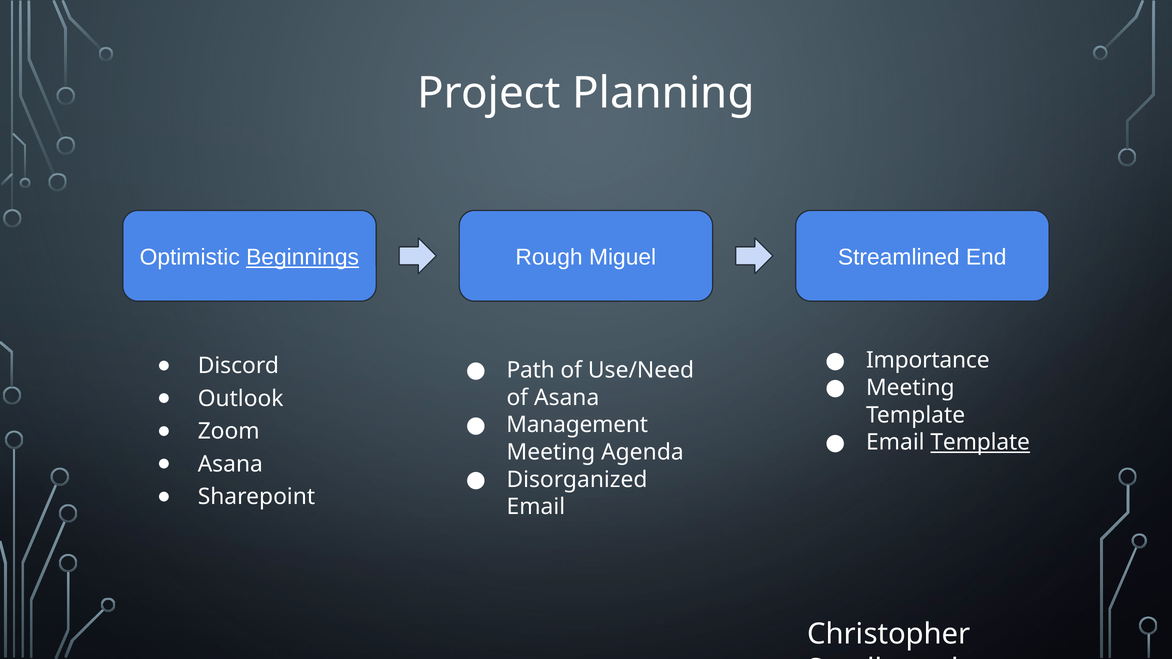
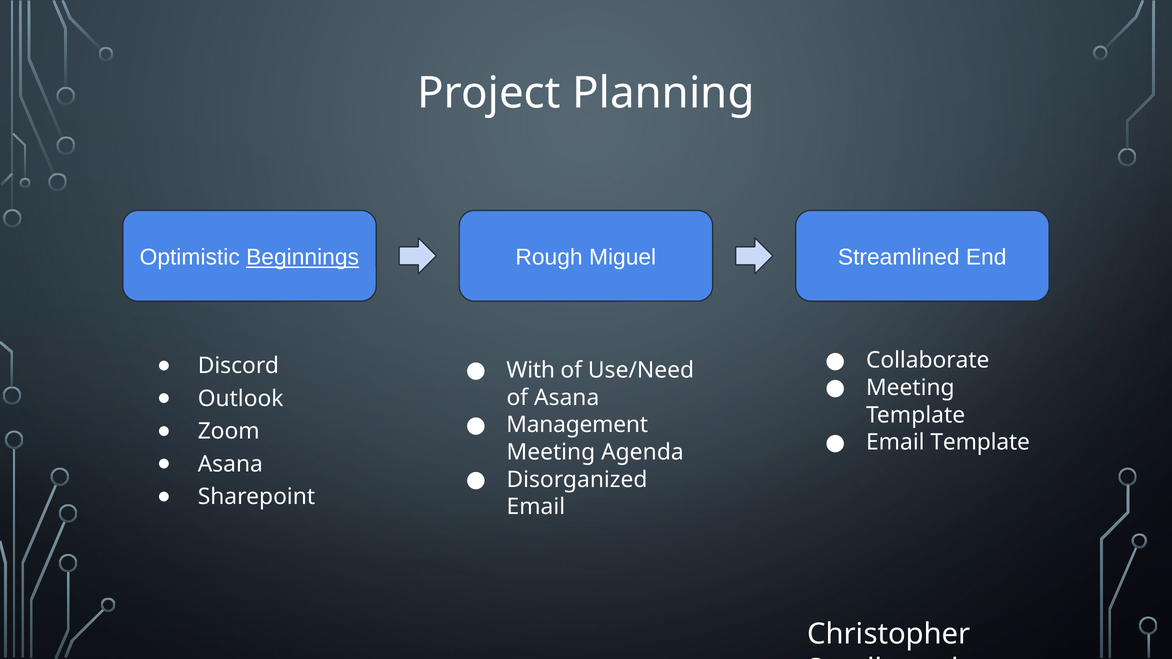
Importance: Importance -> Collaborate
Path: Path -> With
Template at (980, 443) underline: present -> none
